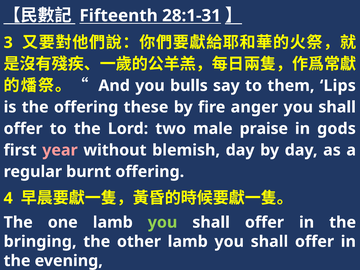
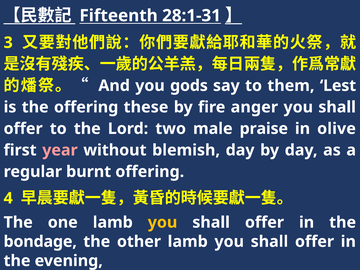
bulls: bulls -> gods
Lips: Lips -> Lest
gods: gods -> olive
you at (163, 222) colour: light green -> yellow
bringing: bringing -> bondage
